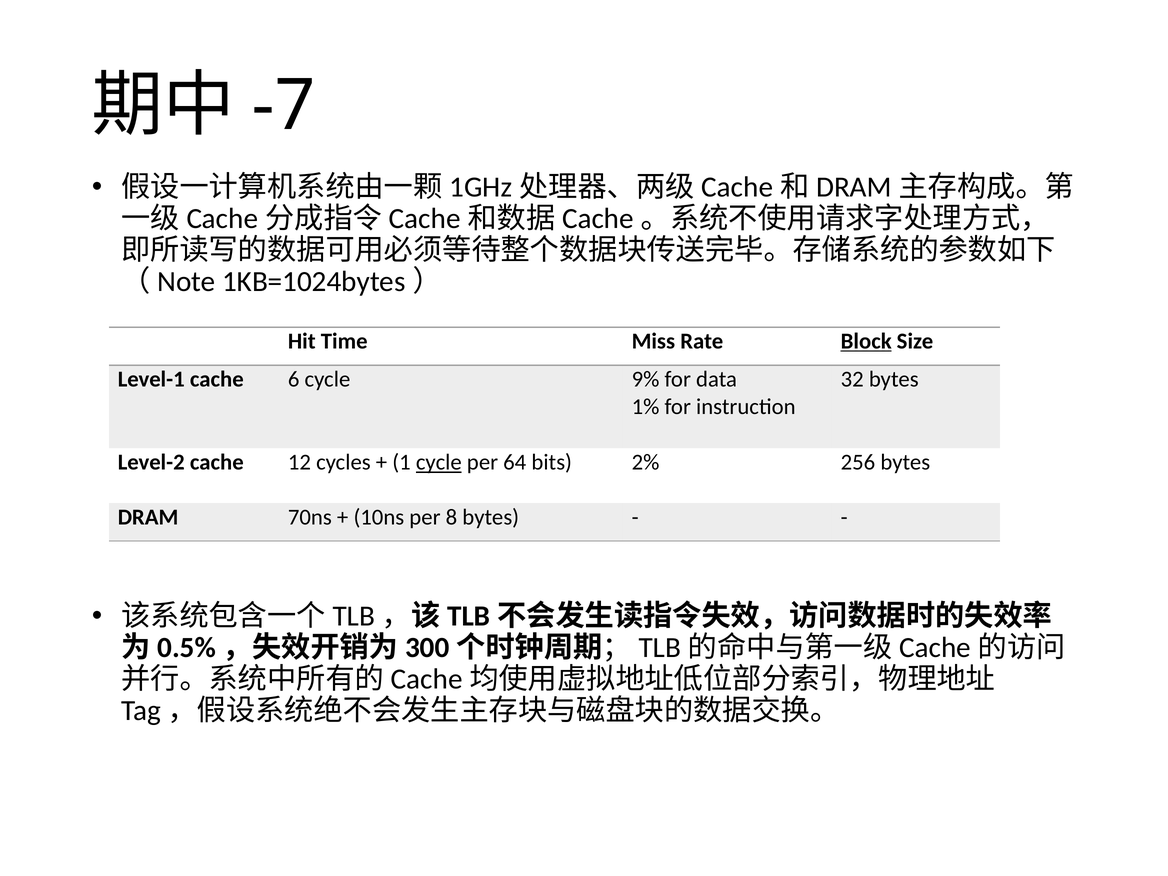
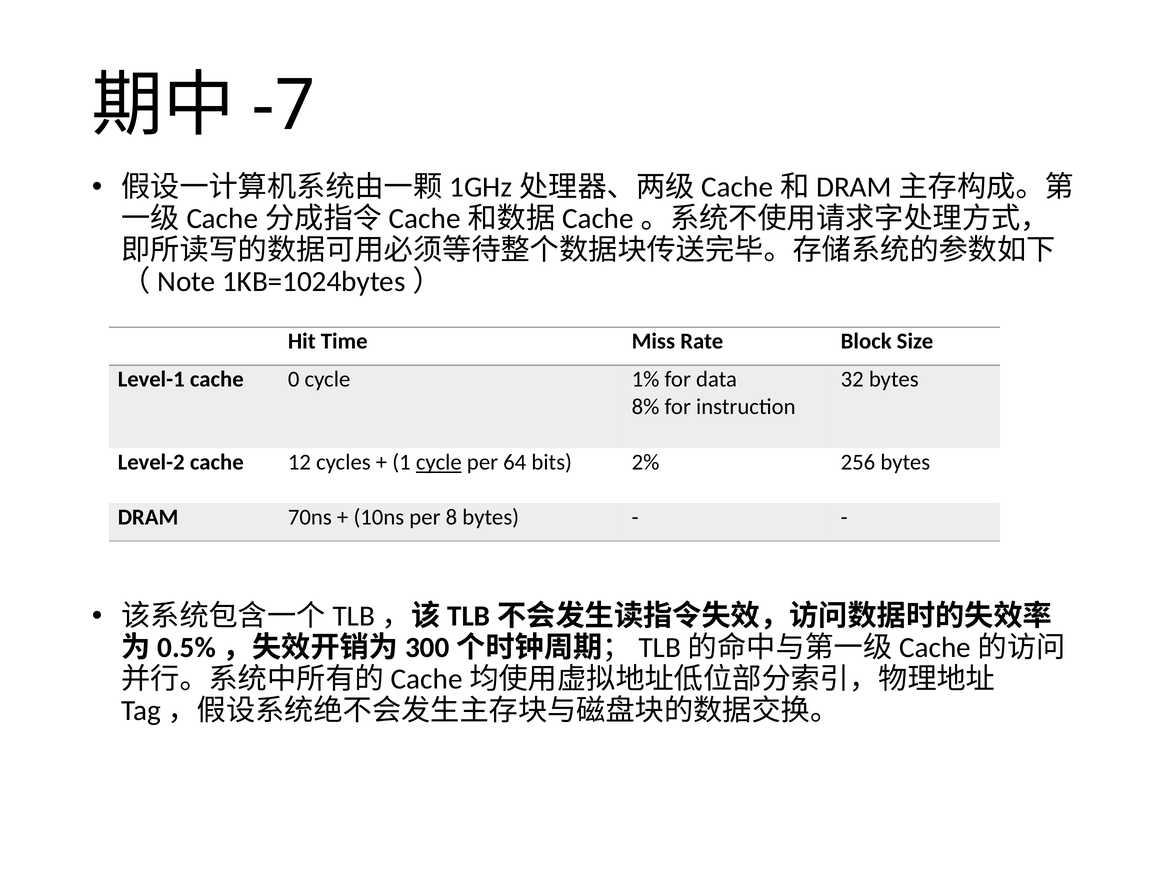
Block underline: present -> none
6: 6 -> 0
9%: 9% -> 1%
1%: 1% -> 8%
